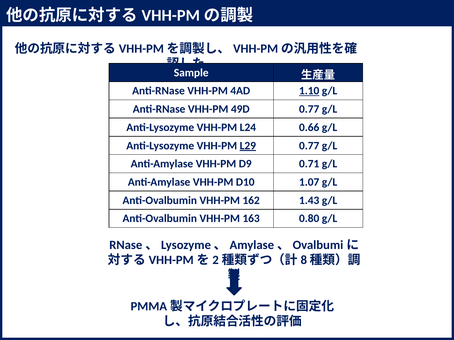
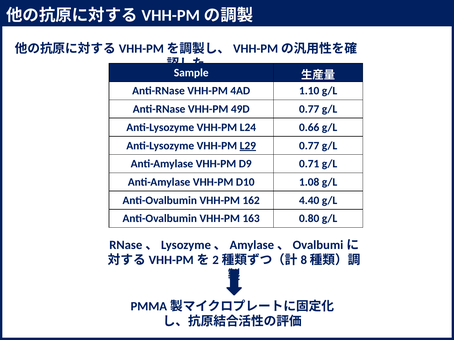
1.10 underline: present -> none
1.07: 1.07 -> 1.08
1.43: 1.43 -> 4.40
